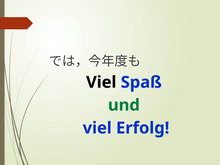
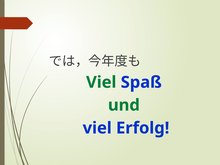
Viel at (101, 82) colour: black -> green
